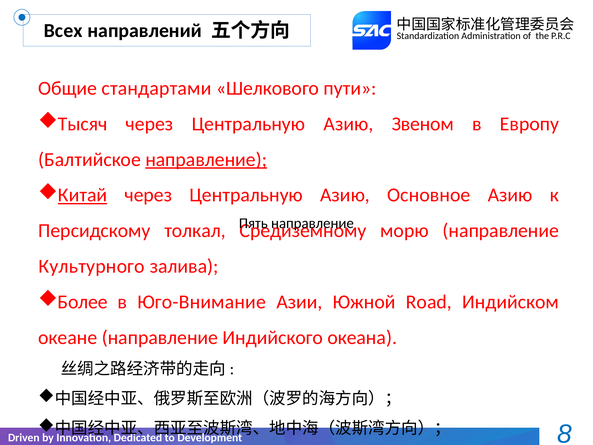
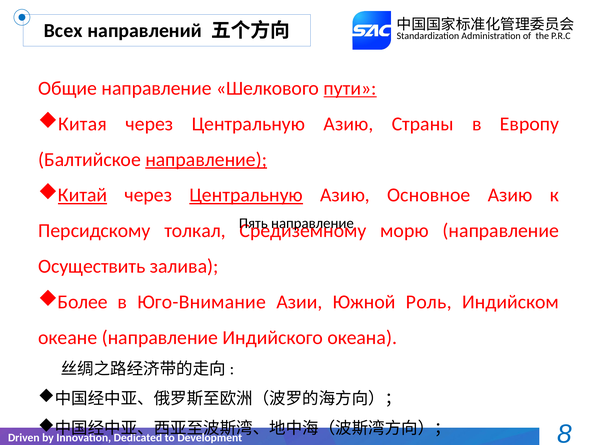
Общие стандартами: стандартами -> направление
пути underline: none -> present
Тысяч: Тысяч -> Китая
Звеном: Звеном -> Страны
Центральную at (246, 195) underline: none -> present
Культурного: Культурного -> Осуществить
Road: Road -> Роль
